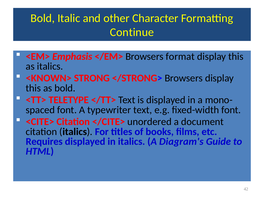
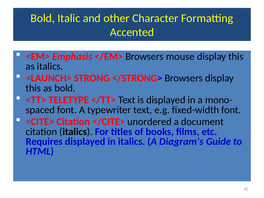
Continue: Continue -> Accented
format: format -> mouse
<KNOWN>: <KNOWN> -> <LAUNCH>
